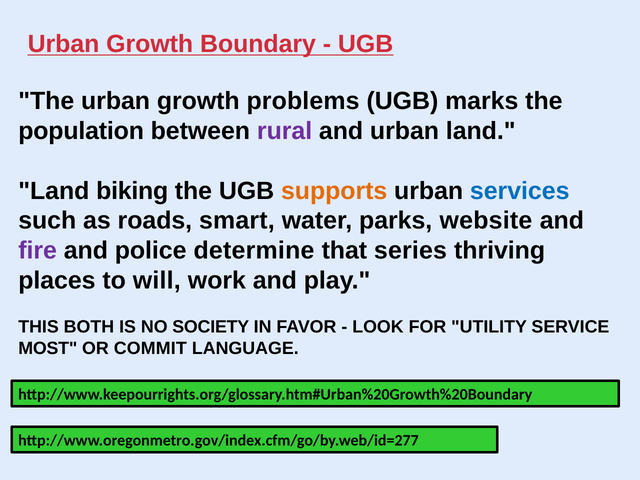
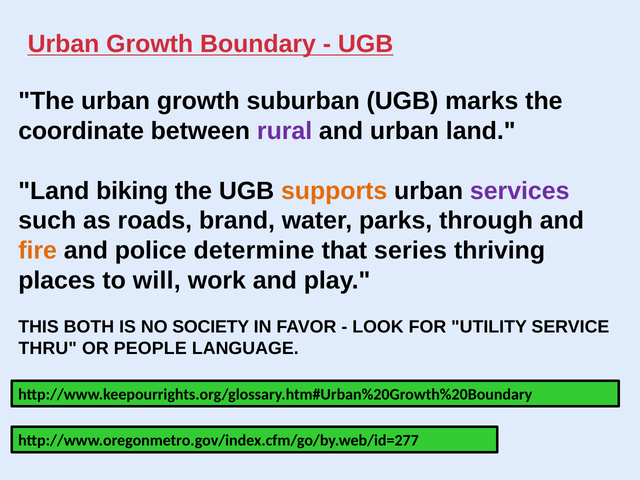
problems: problems -> suburban
population: population -> coordinate
services colour: blue -> purple
smart: smart -> brand
website: website -> through
fire colour: purple -> orange
MOST: MOST -> THRU
COMMIT: COMMIT -> PEOPLE
